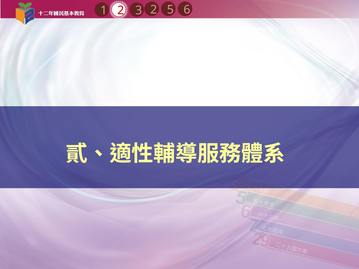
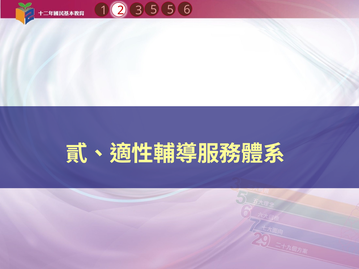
1 2: 2 -> 5
